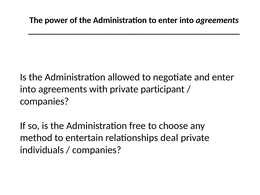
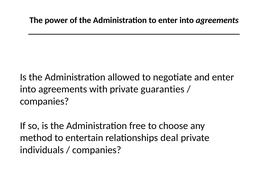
participant: participant -> guaranties
